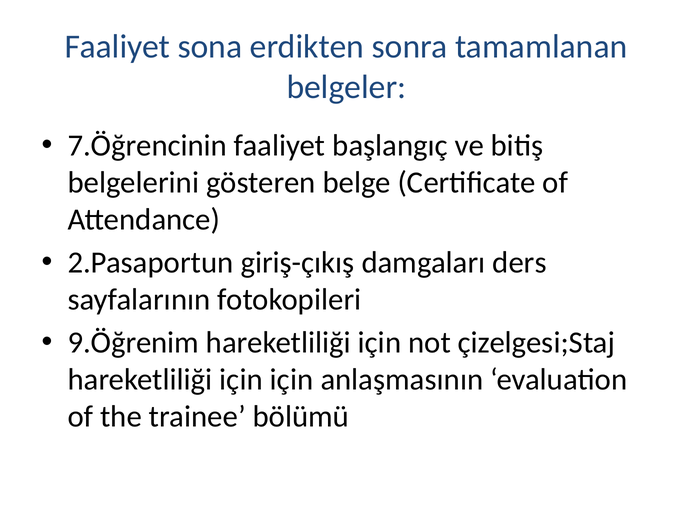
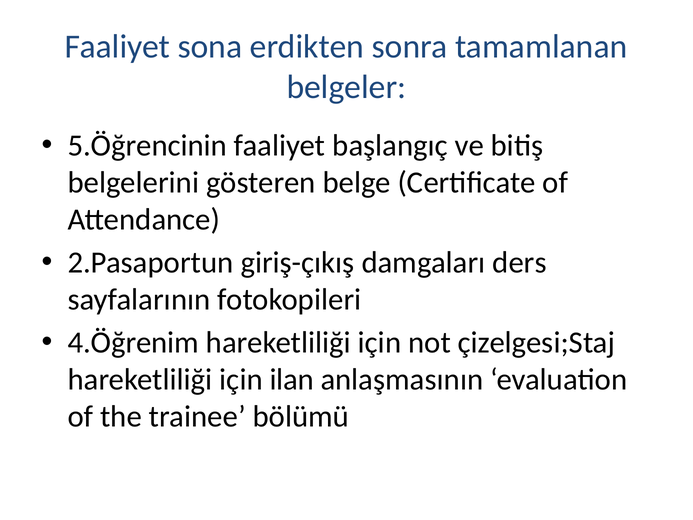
7.Öğrencinin: 7.Öğrencinin -> 5.Öğrencinin
9.Öğrenim: 9.Öğrenim -> 4.Öğrenim
için için: için -> ilan
